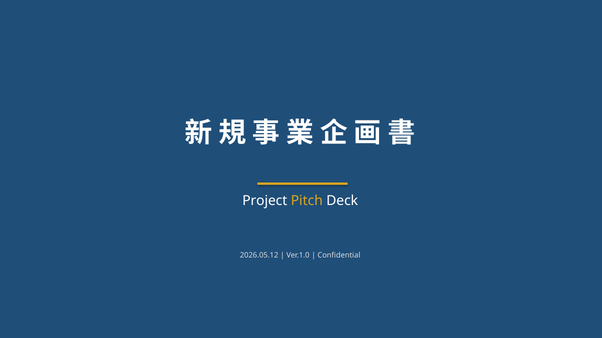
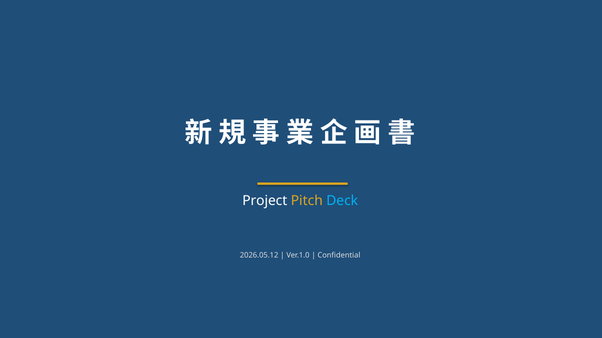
Deck colour: white -> light blue
